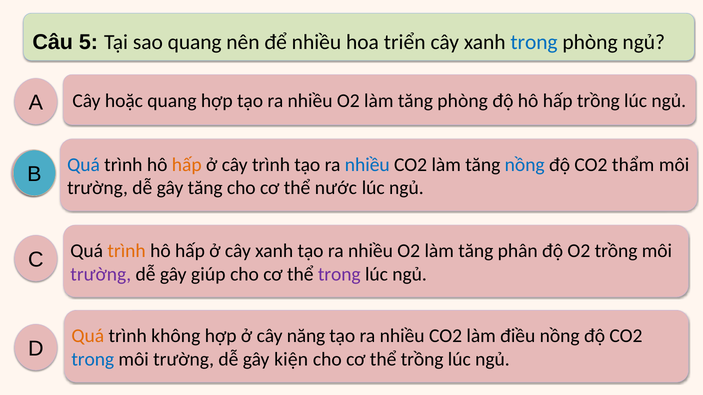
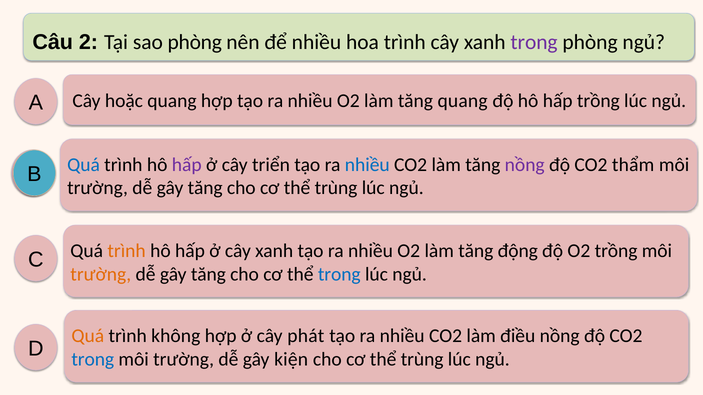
5: 5 -> 2
sao quang: quang -> phòng
hoa triển: triển -> trình
trong at (534, 42) colour: blue -> purple
tăng phòng: phòng -> quang
hấp at (187, 165) colour: orange -> purple
cây trình: trình -> triển
nồng at (525, 165) colour: blue -> purple
nước at (336, 188): nước -> trùng
phân: phân -> động
trường at (101, 274) colour: purple -> orange
giúp at (208, 274): giúp -> tăng
trong at (339, 274) colour: purple -> blue
năng: năng -> phát
trồng at (422, 360): trồng -> trùng
